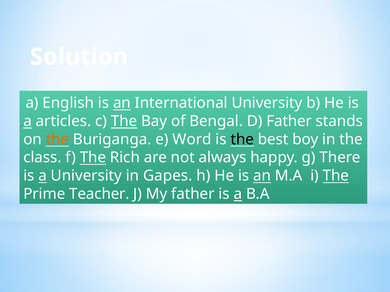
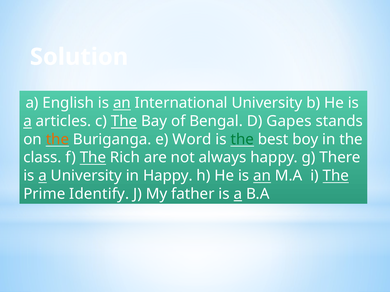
D Father: Father -> Gapes
the at (242, 139) colour: black -> green
in Gapes: Gapes -> Happy
Teacher: Teacher -> Identify
